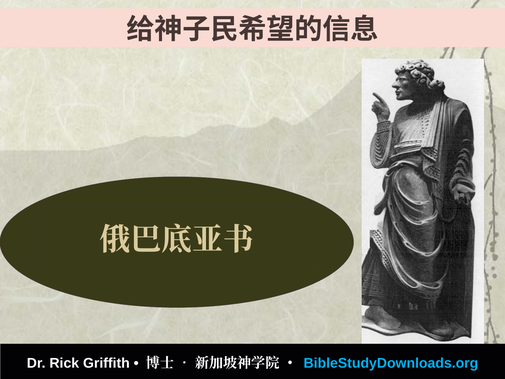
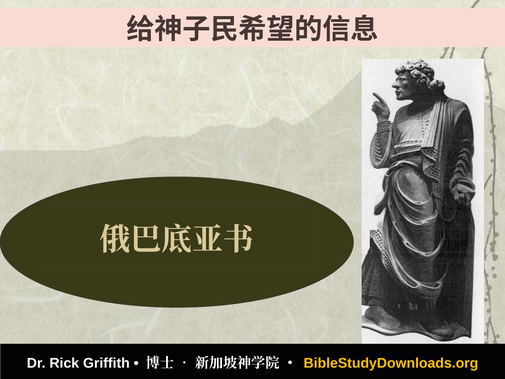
BibleStudyDownloads.org colour: light blue -> yellow
